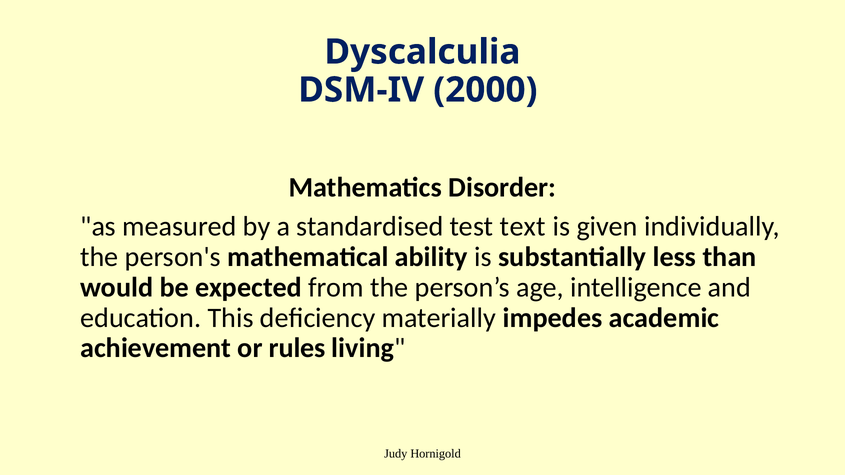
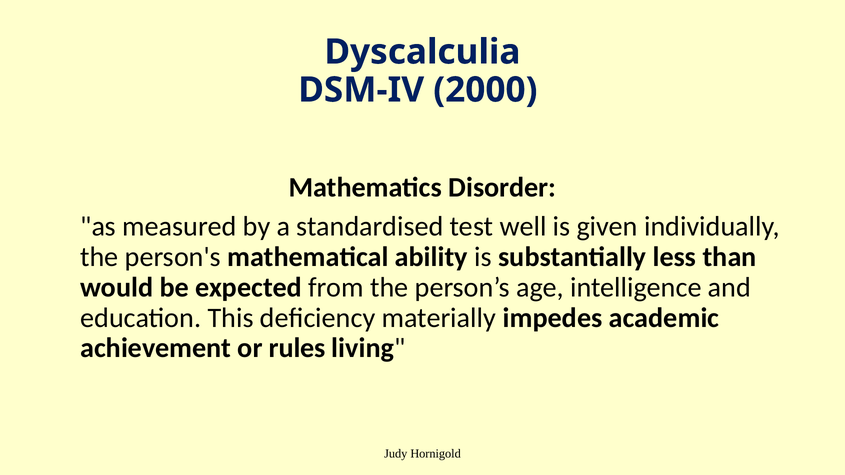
text: text -> well
